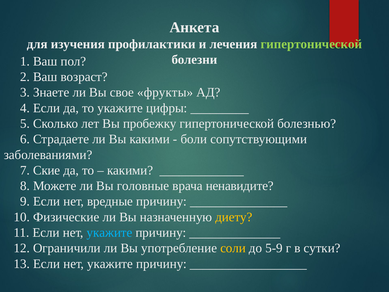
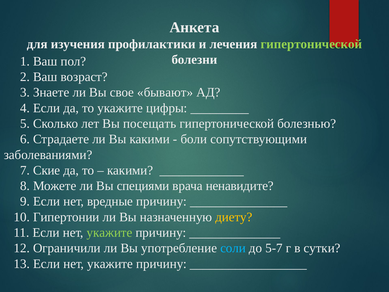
фрукты: фрукты -> бывают
пробежку: пробежку -> посещать
головные: головные -> специями
Физические: Физические -> Гипертонии
укажите at (110, 232) colour: light blue -> light green
соли colour: yellow -> light blue
5-9: 5-9 -> 5-7
